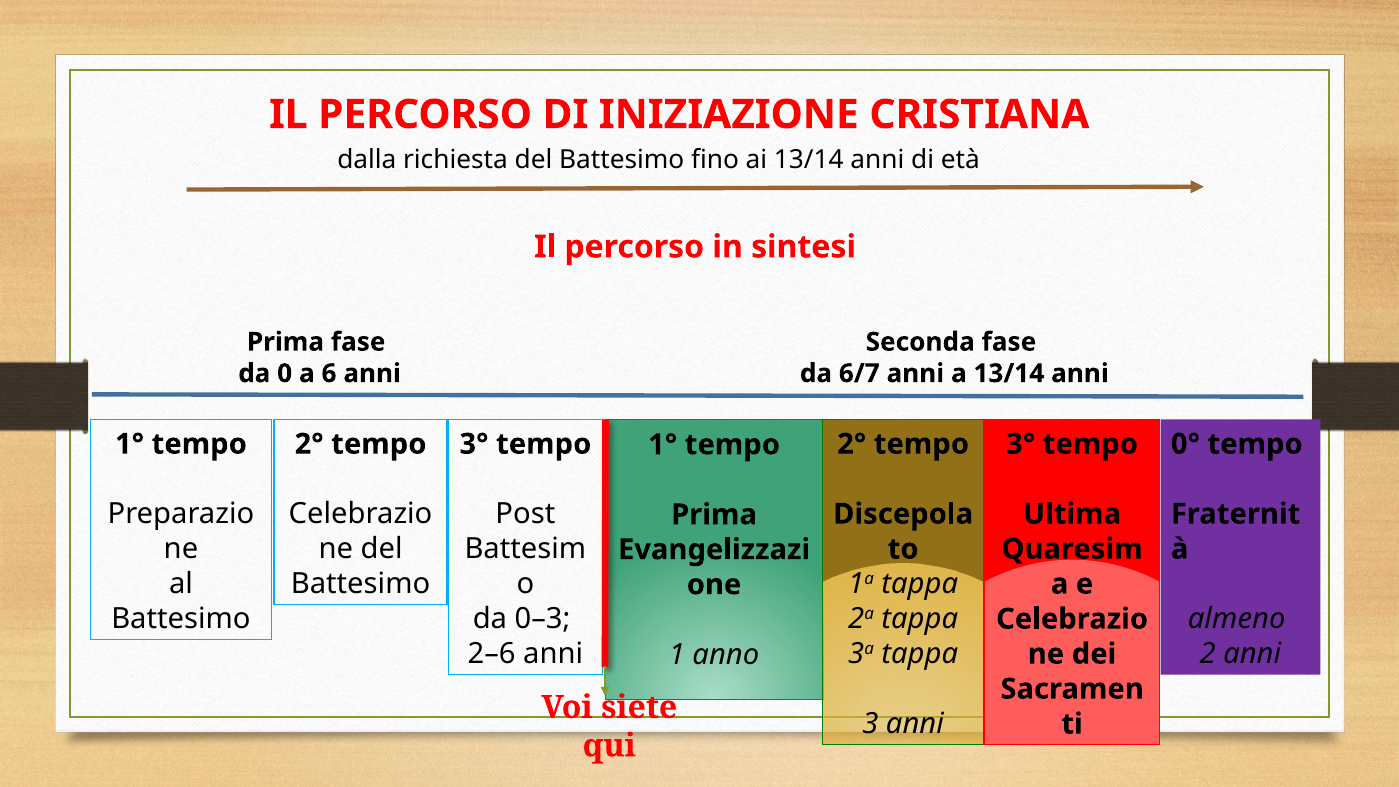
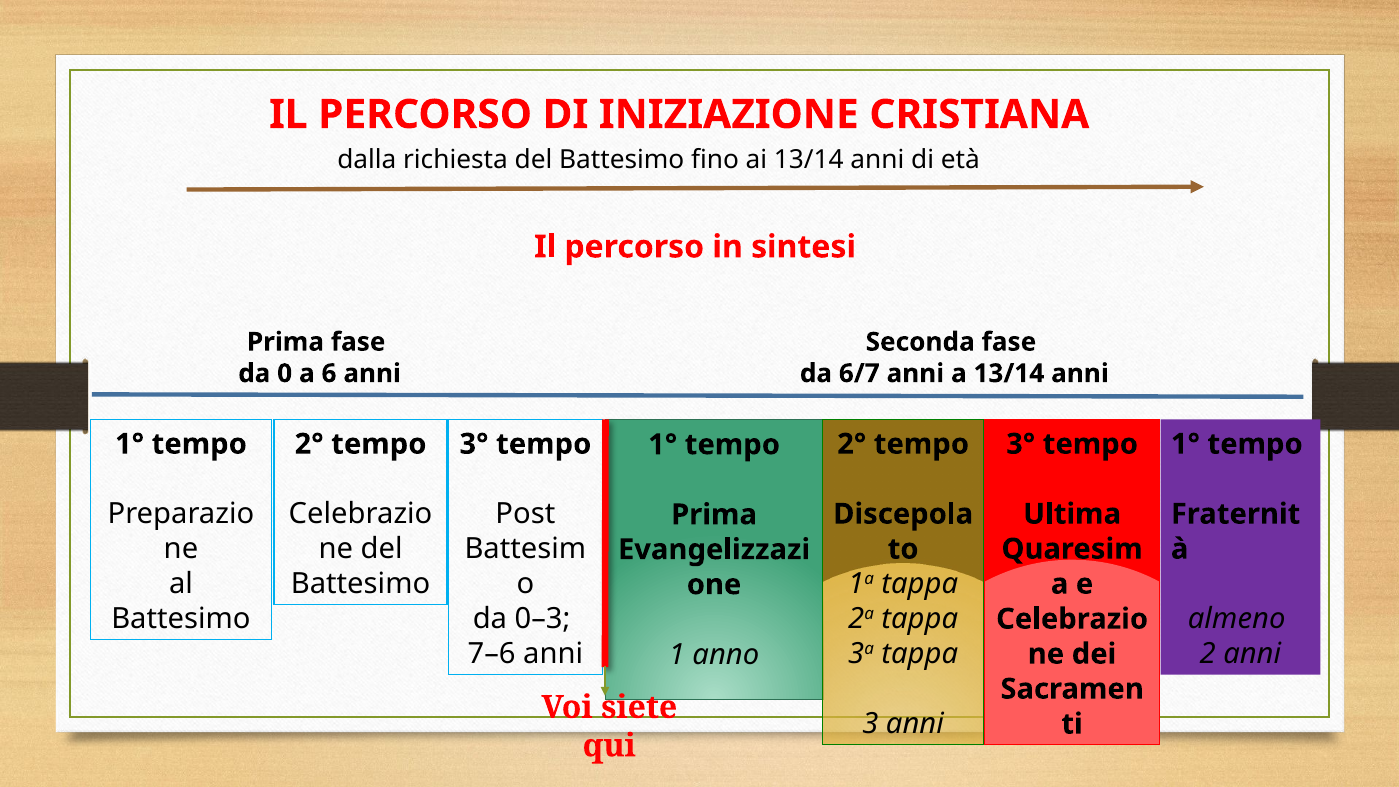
0° at (1185, 444): 0° -> 1°
2–6: 2–6 -> 7–6
